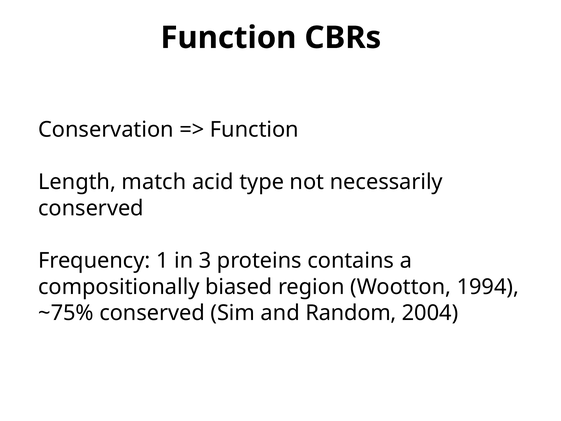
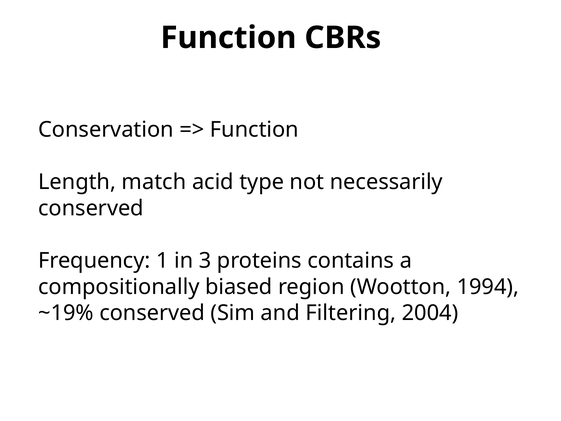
~75%: ~75% -> ~19%
Random: Random -> Filtering
